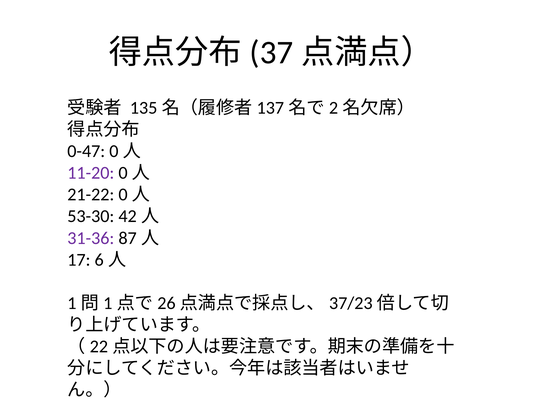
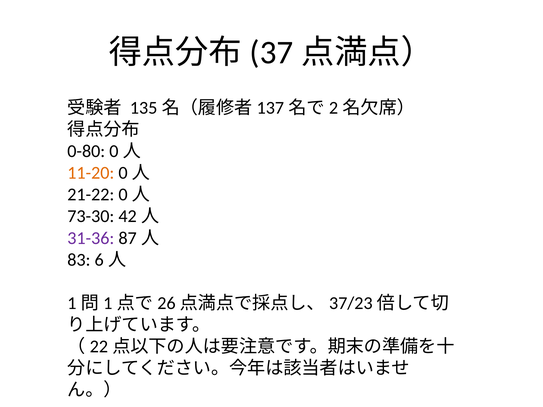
0-47: 0-47 -> 0-80
11-20 colour: purple -> orange
53-30: 53-30 -> 73-30
17: 17 -> 83
